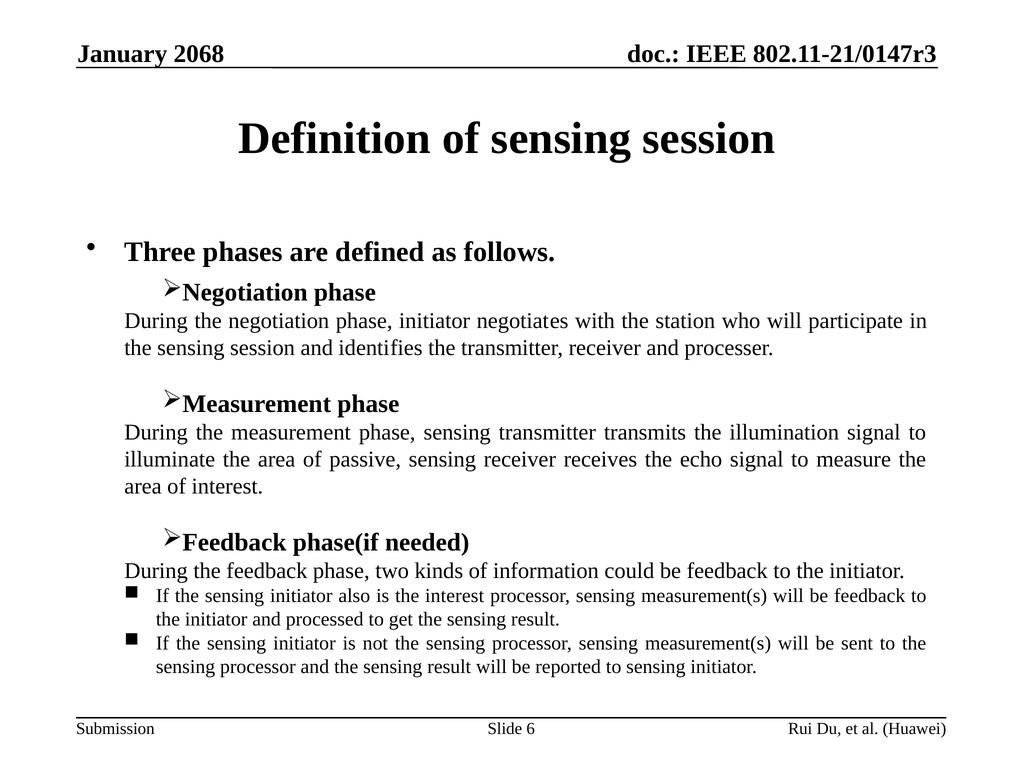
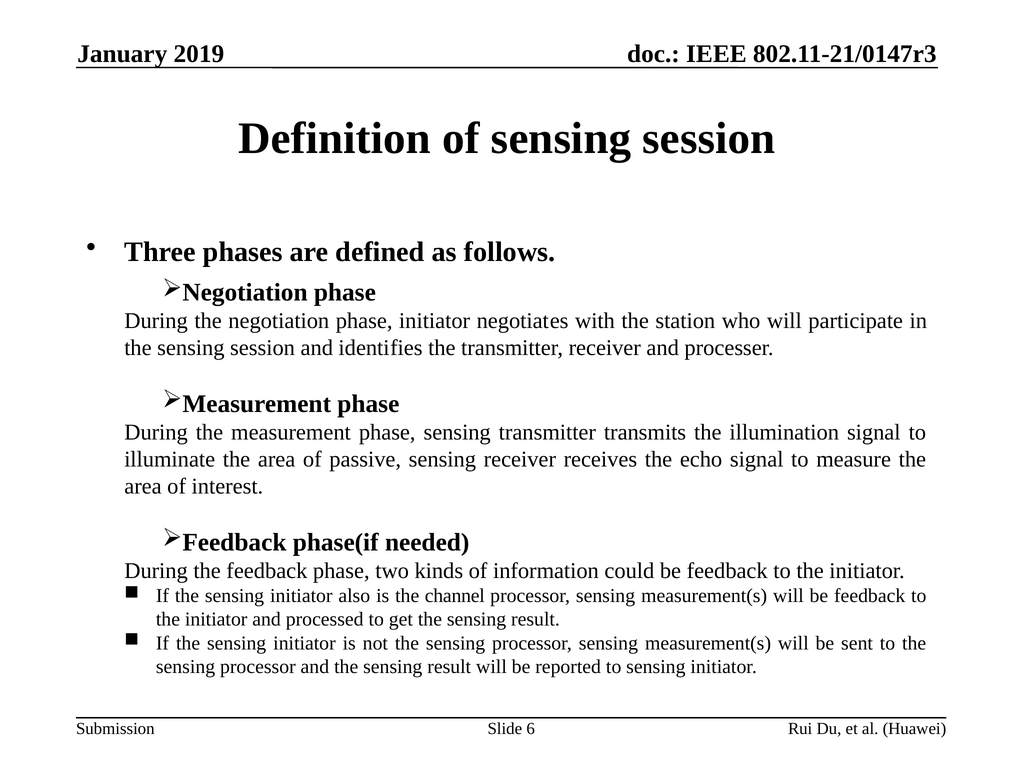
2068: 2068 -> 2019
the interest: interest -> channel
